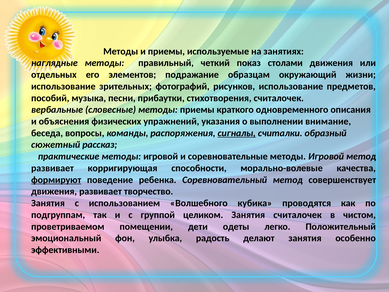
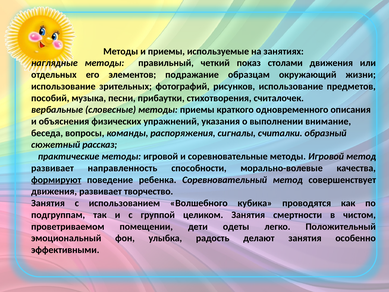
сигналы underline: present -> none
корригирующая: корригирующая -> направленность
Занятия считалочек: считалочек -> смертности
